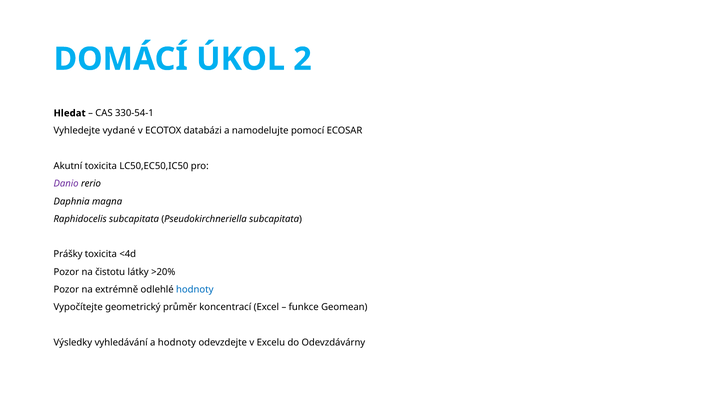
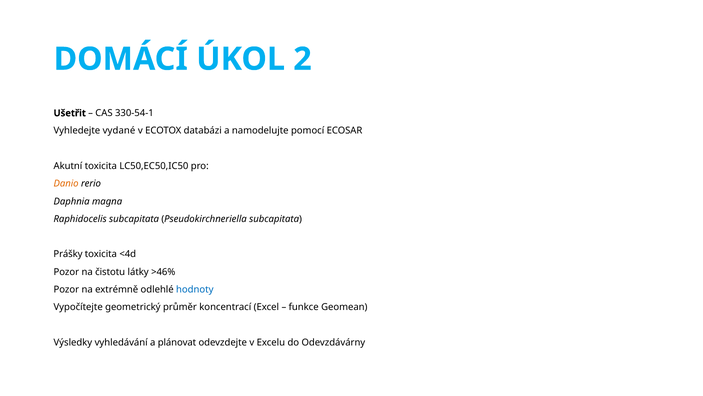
Hledat: Hledat -> Ušetřit
Danio colour: purple -> orange
>20%: >20% -> >46%
a hodnoty: hodnoty -> plánovat
